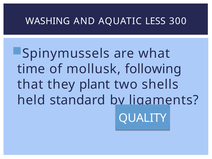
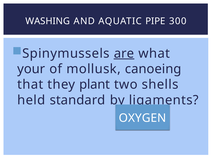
LESS: LESS -> PIPE
are underline: none -> present
time: time -> your
following: following -> canoeing
QUALITY: QUALITY -> OXYGEN
